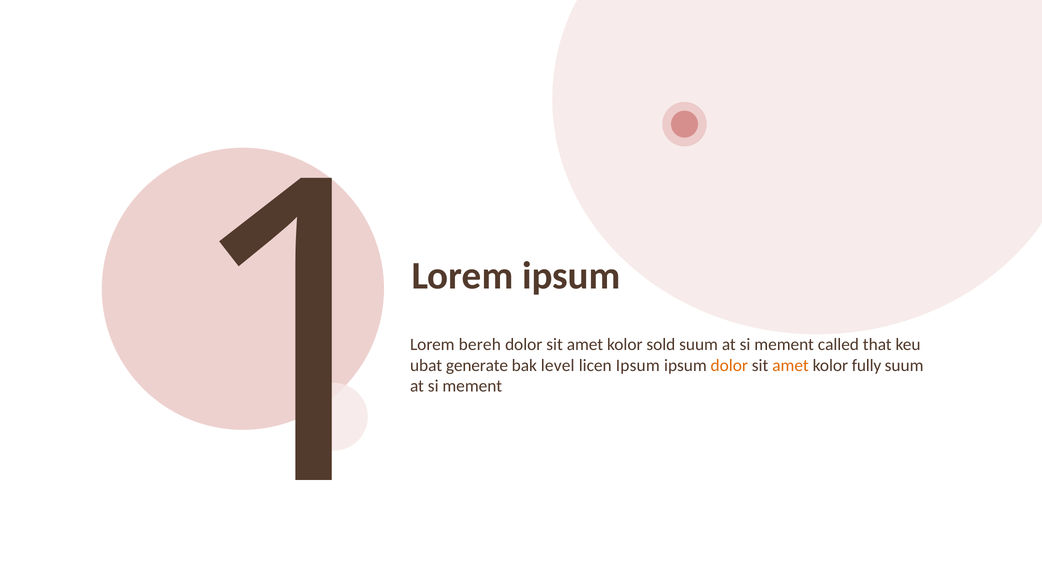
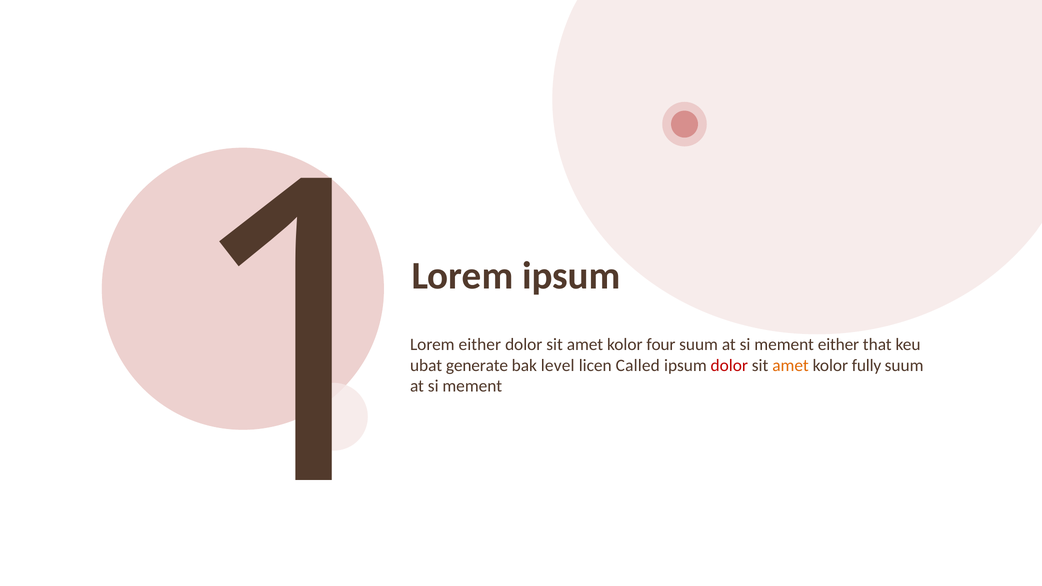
Lorem bereh: bereh -> either
sold: sold -> four
mement called: called -> either
licen Ipsum: Ipsum -> Called
dolor at (729, 365) colour: orange -> red
